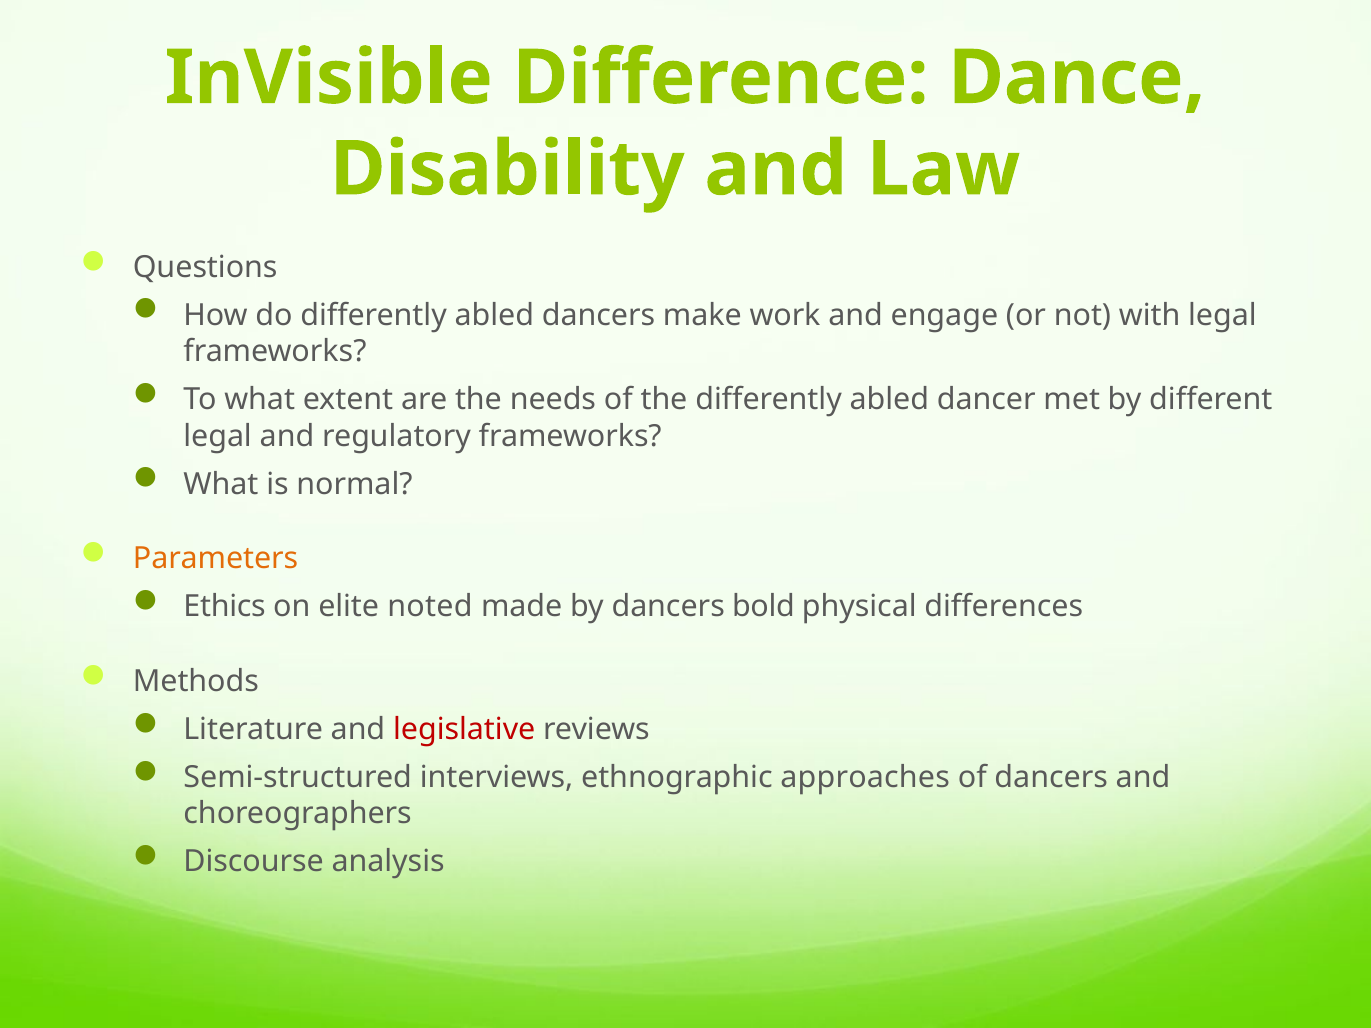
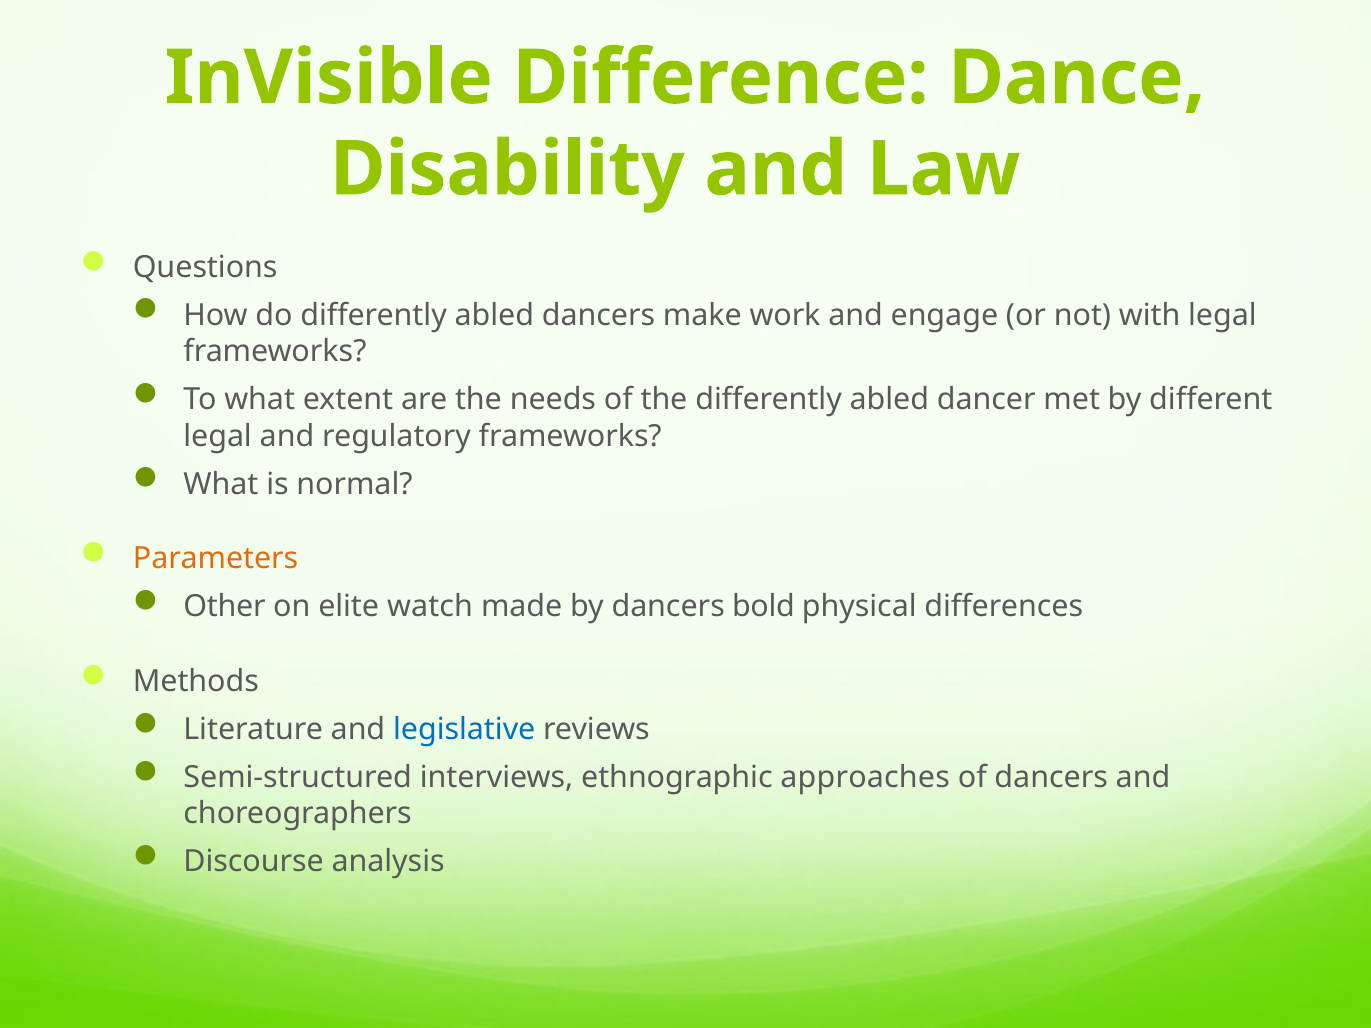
Ethics: Ethics -> Other
noted: noted -> watch
legislative colour: red -> blue
